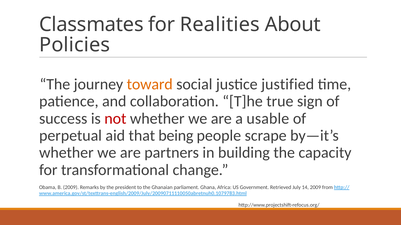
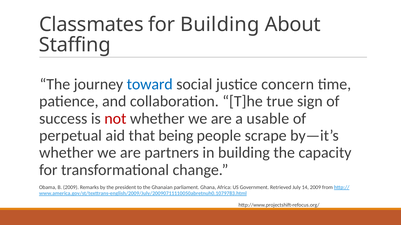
for Realities: Realities -> Building
Policies: Policies -> Staffing
toward colour: orange -> blue
justified: justified -> concern
